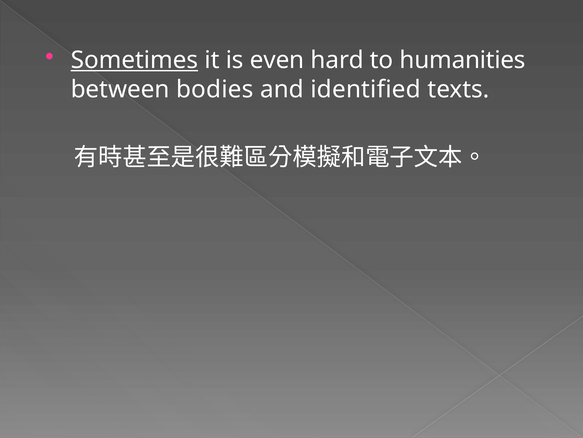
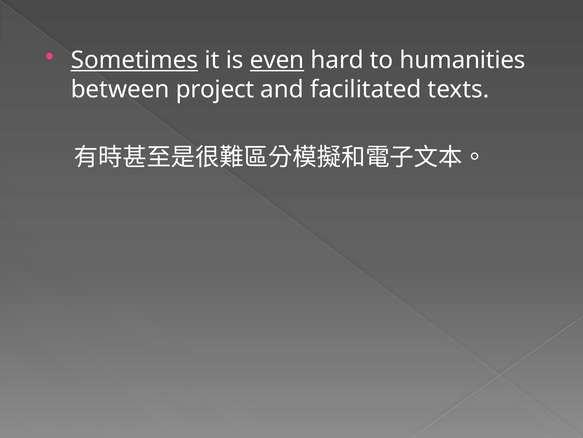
even underline: none -> present
bodies: bodies -> project
identified: identified -> facilitated
